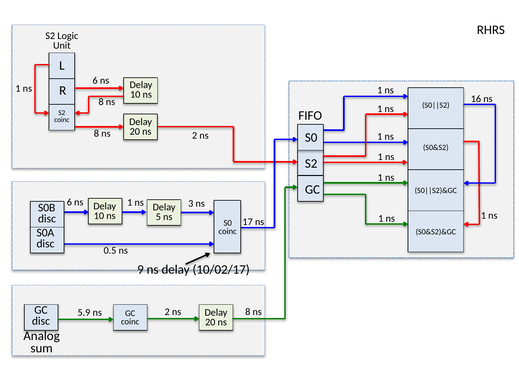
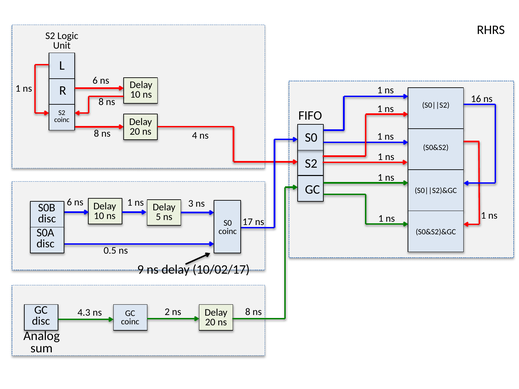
8 ns 2: 2 -> 4
5.9: 5.9 -> 4.3
